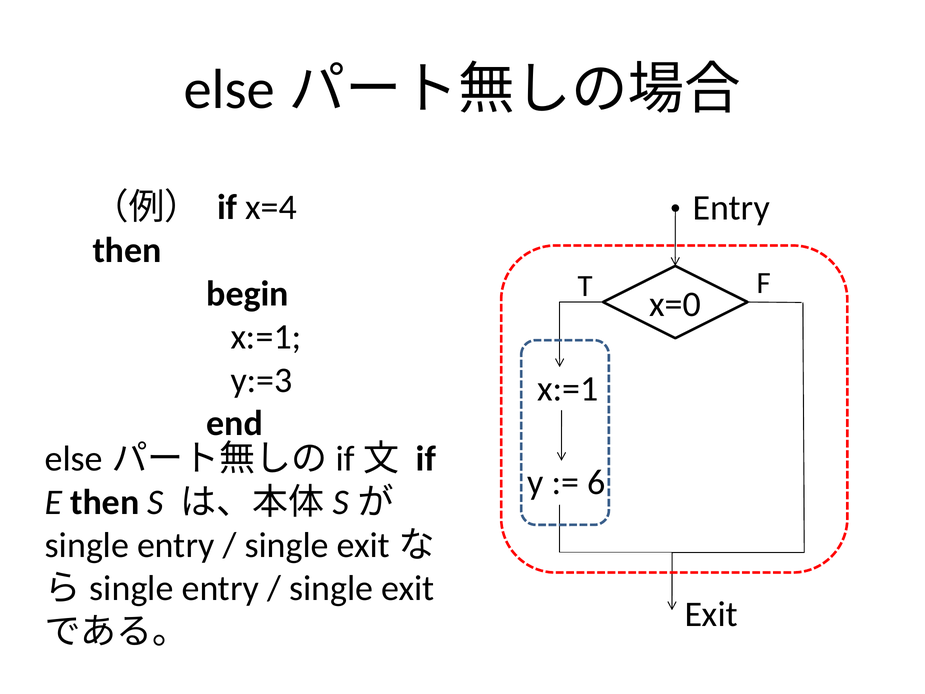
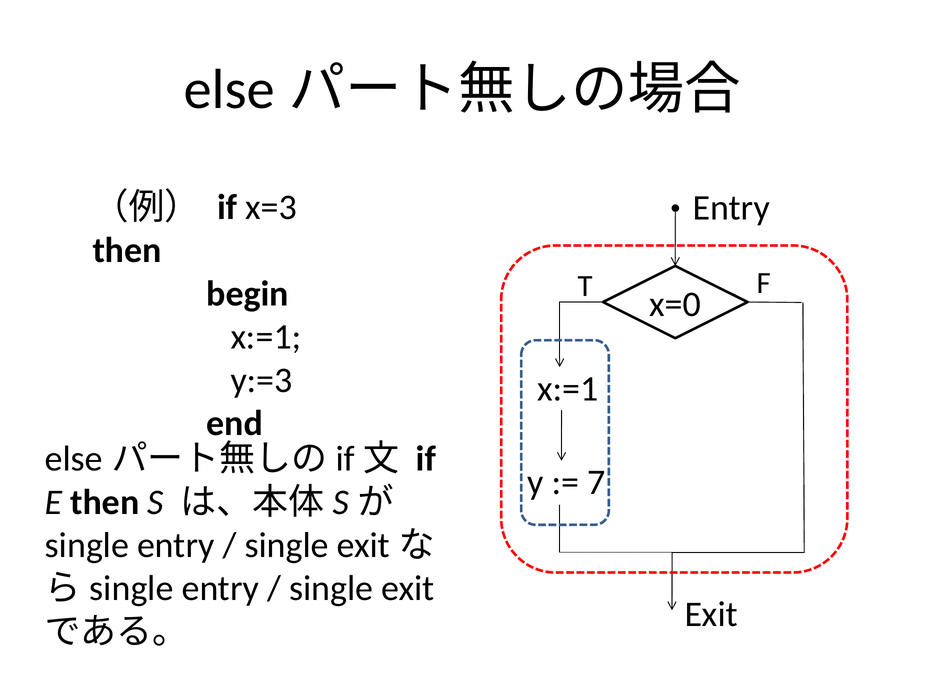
x=4: x=4 -> x=3
6: 6 -> 7
